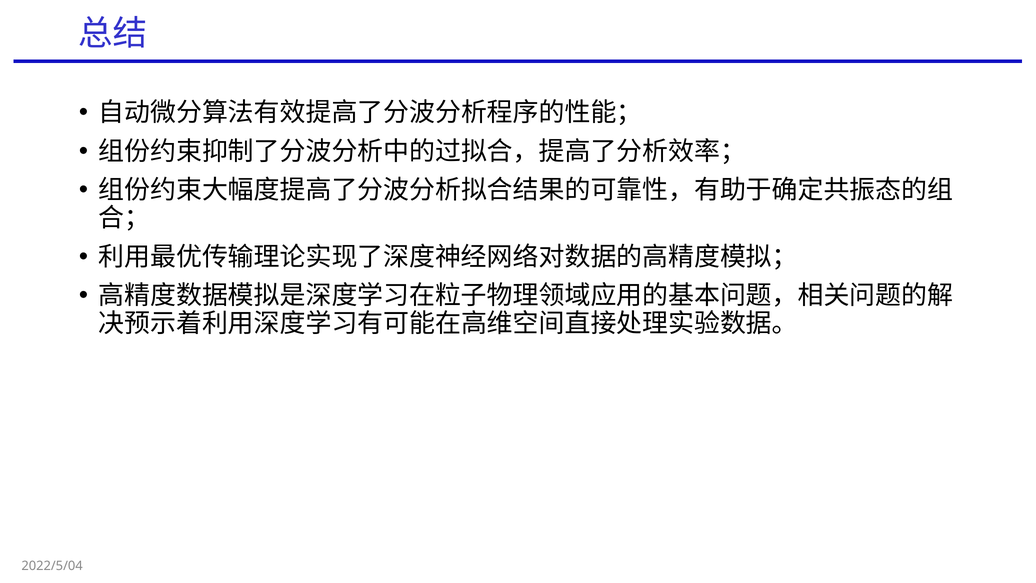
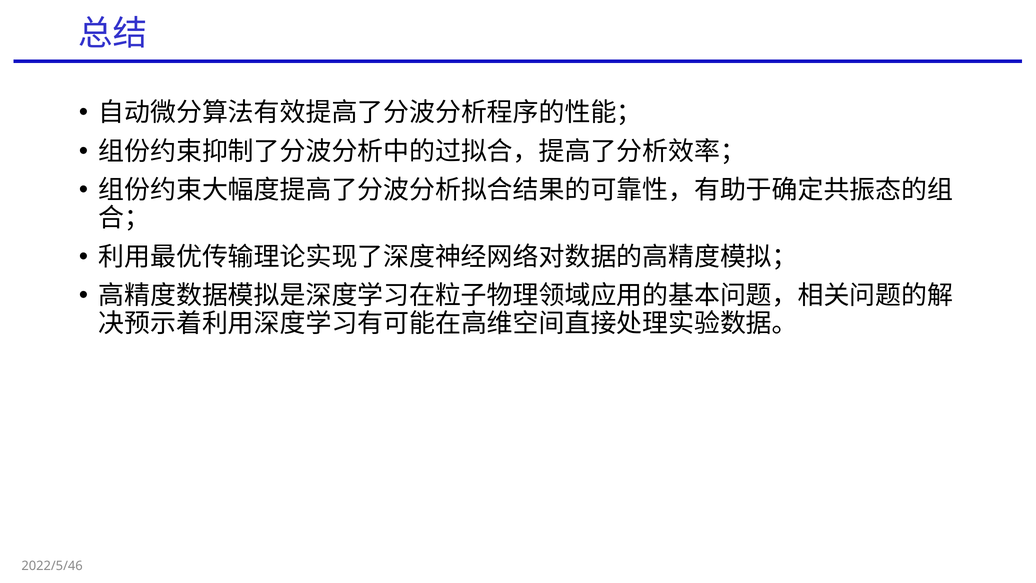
2022/5/04: 2022/5/04 -> 2022/5/46
